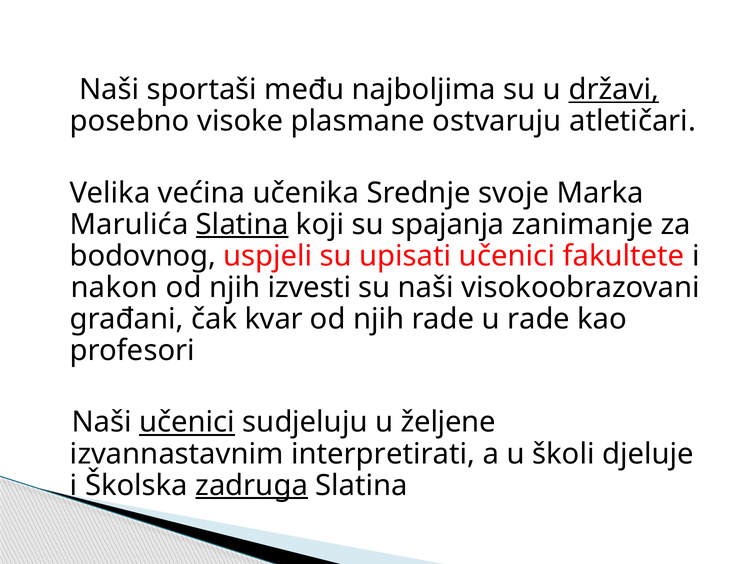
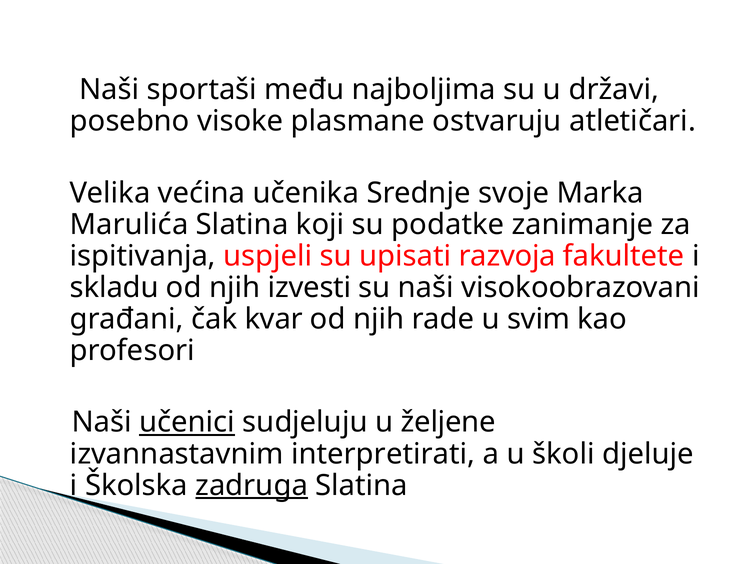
državi underline: present -> none
Slatina at (242, 224) underline: present -> none
spajanja: spajanja -> podatke
bodovnog: bodovnog -> ispitivanja
upisati učenici: učenici -> razvoja
nakon: nakon -> skladu
u rade: rade -> svim
